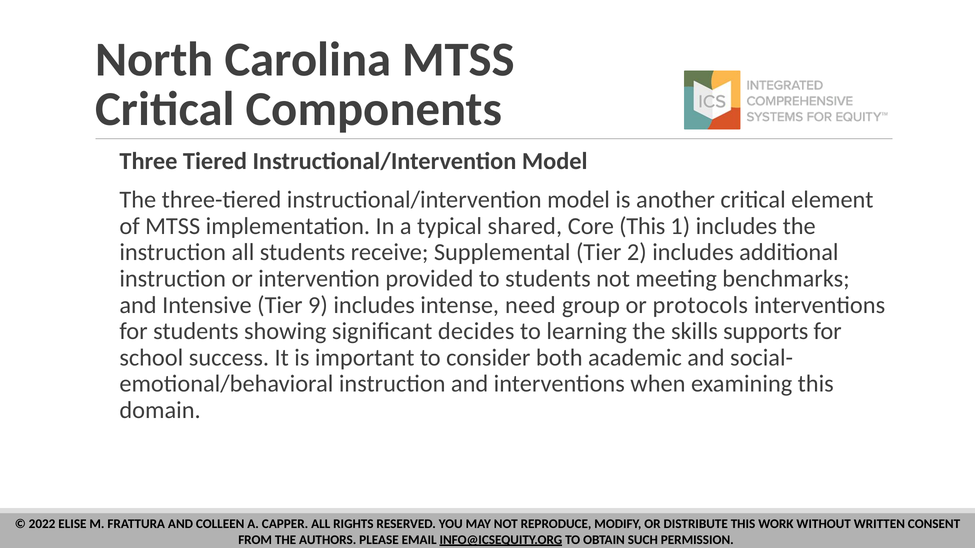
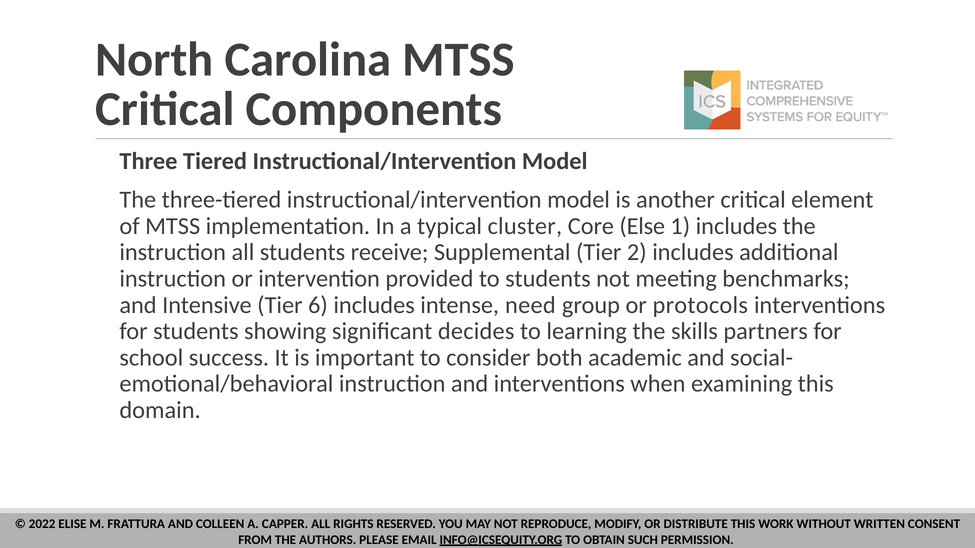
shared: shared -> cluster
Core This: This -> Else
9: 9 -> 6
supports: supports -> partners
